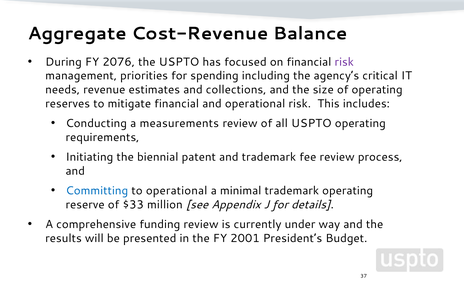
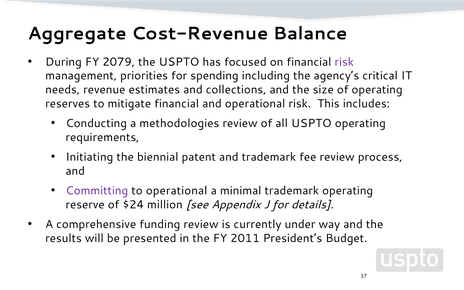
2076: 2076 -> 2079
measurements: measurements -> methodologies
Committing colour: blue -> purple
$33: $33 -> $24
2001: 2001 -> 2011
